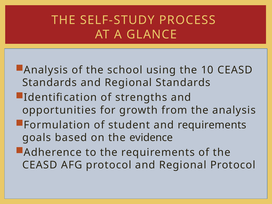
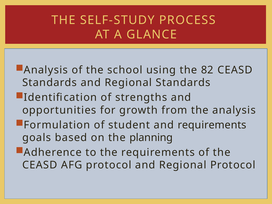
10: 10 -> 82
evidence: evidence -> planning
